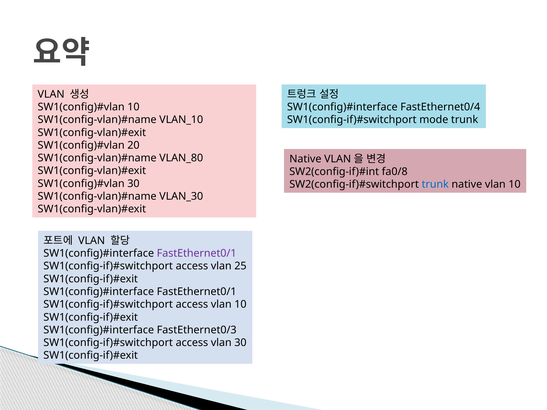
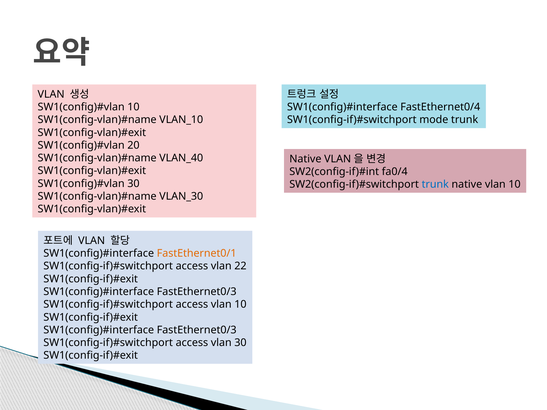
VLAN_80: VLAN_80 -> VLAN_40
fa0/8: fa0/8 -> fa0/4
FastEthernet0/1 at (197, 254) colour: purple -> orange
25: 25 -> 22
FastEthernet0/1 at (197, 292): FastEthernet0/1 -> FastEthernet0/3
